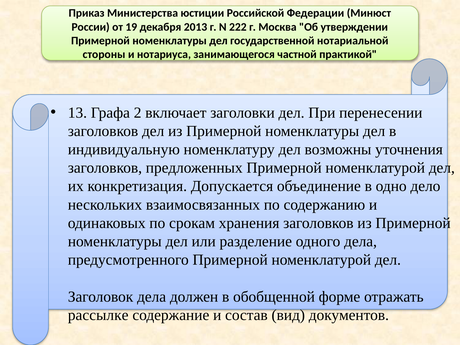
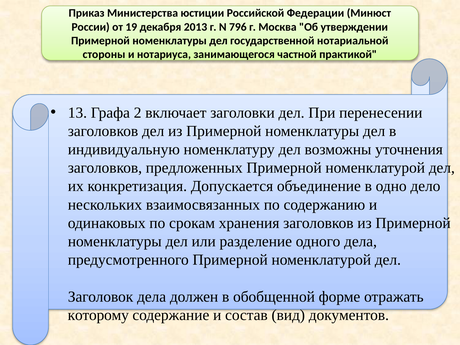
222: 222 -> 796
рассылке: рассылке -> которому
